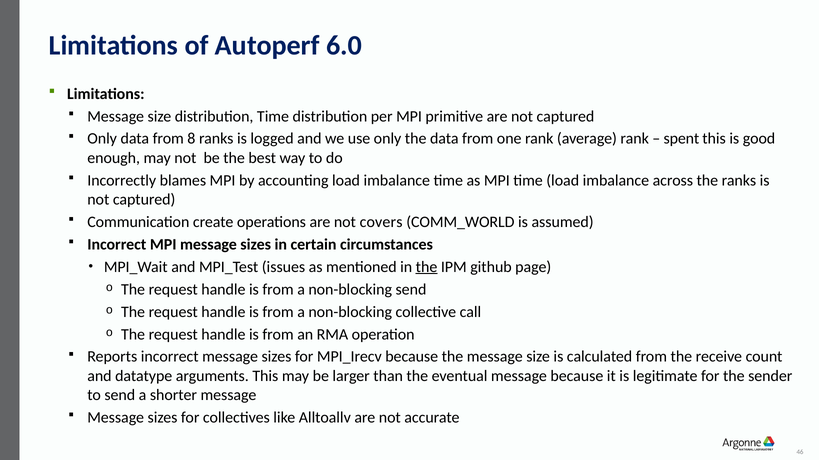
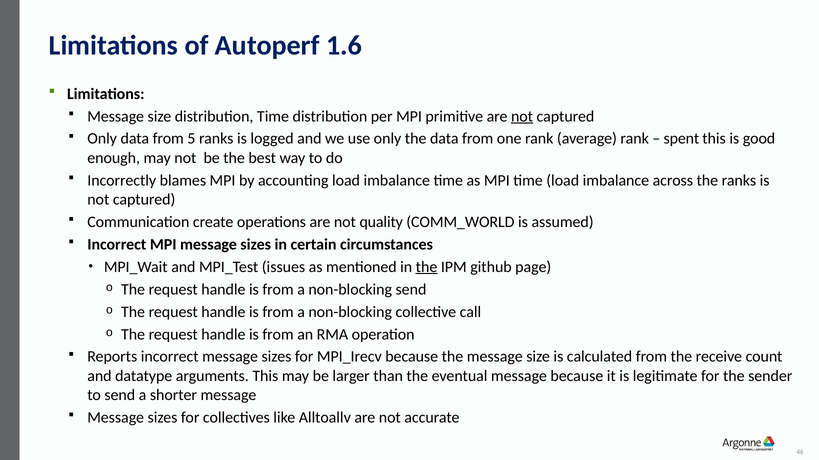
6.0: 6.0 -> 1.6
not at (522, 116) underline: none -> present
8: 8 -> 5
covers: covers -> quality
